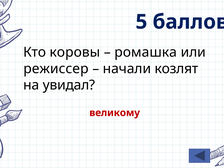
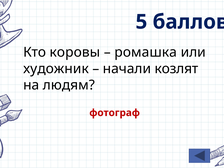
режиссер: режиссер -> художник
увидал: увидал -> людям
великому: великому -> фотограф
